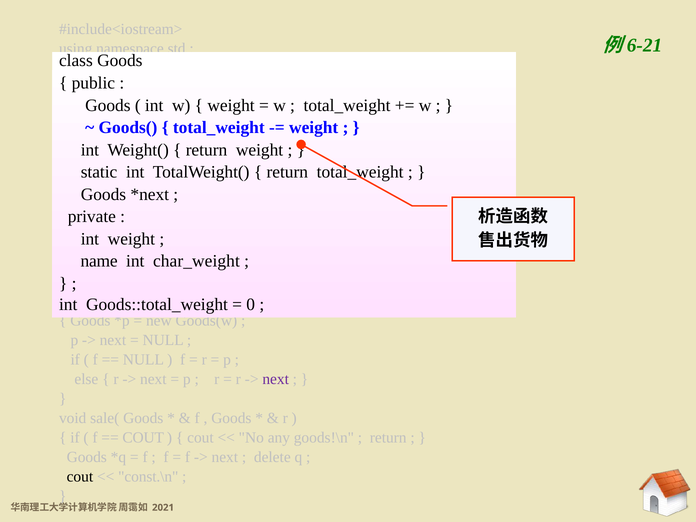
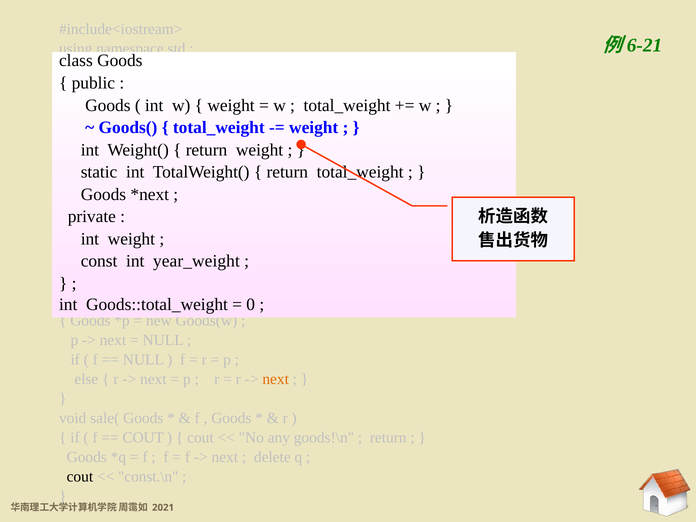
name: name -> const
char_weight: char_weight -> year_weight
next at (276, 379) colour: purple -> orange
